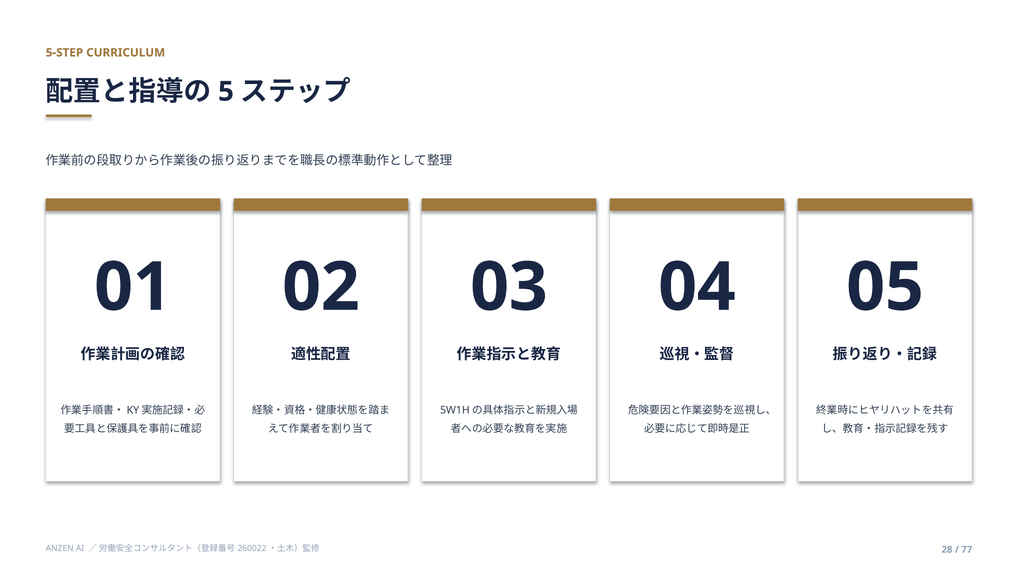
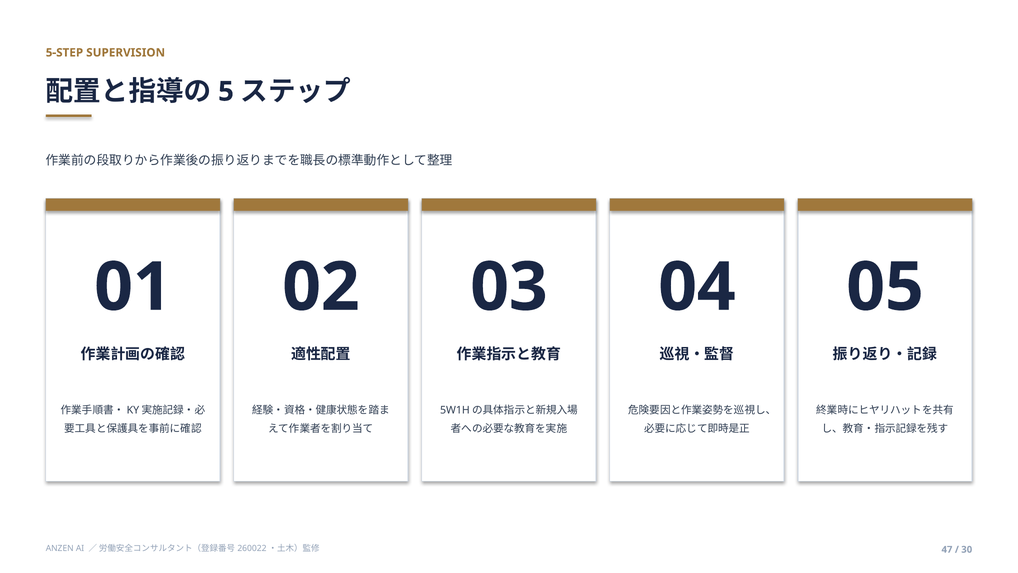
CURRICULUM: CURRICULUM -> SUPERVISION
28: 28 -> 47
77: 77 -> 30
